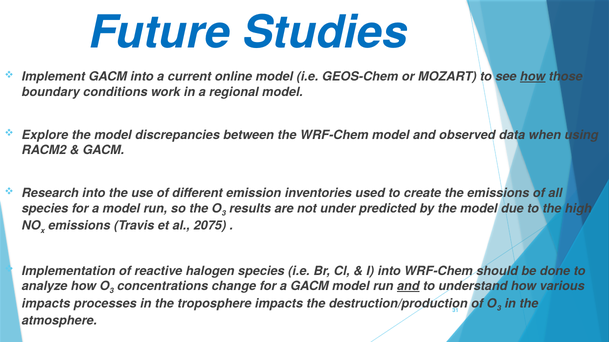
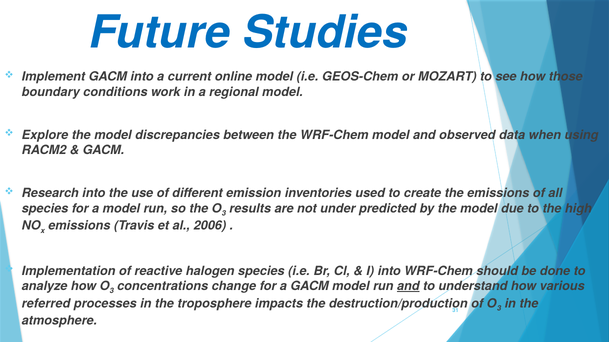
how at (533, 77) underline: present -> none
2075: 2075 -> 2006
impacts at (46, 304): impacts -> referred
